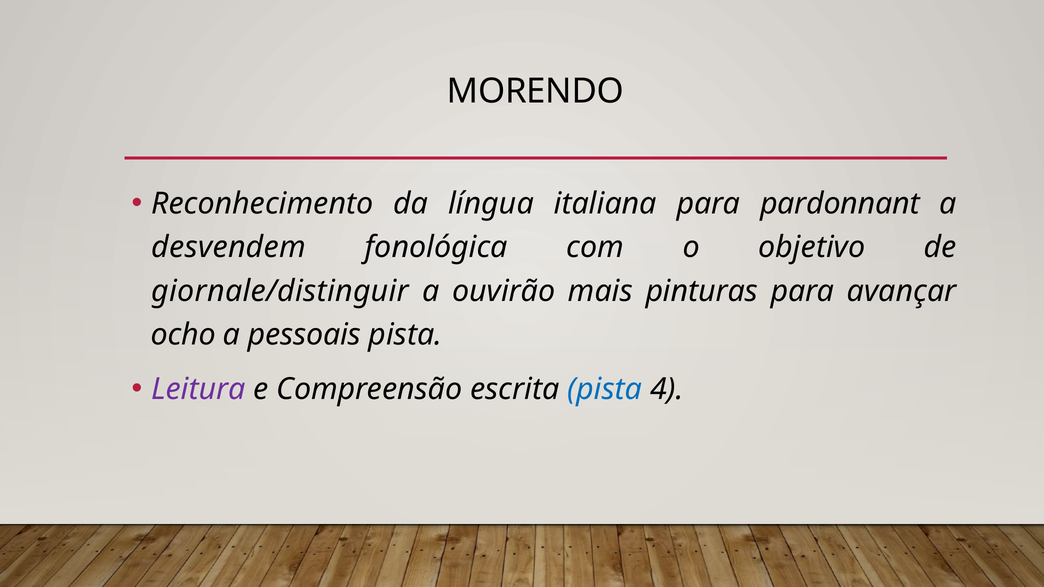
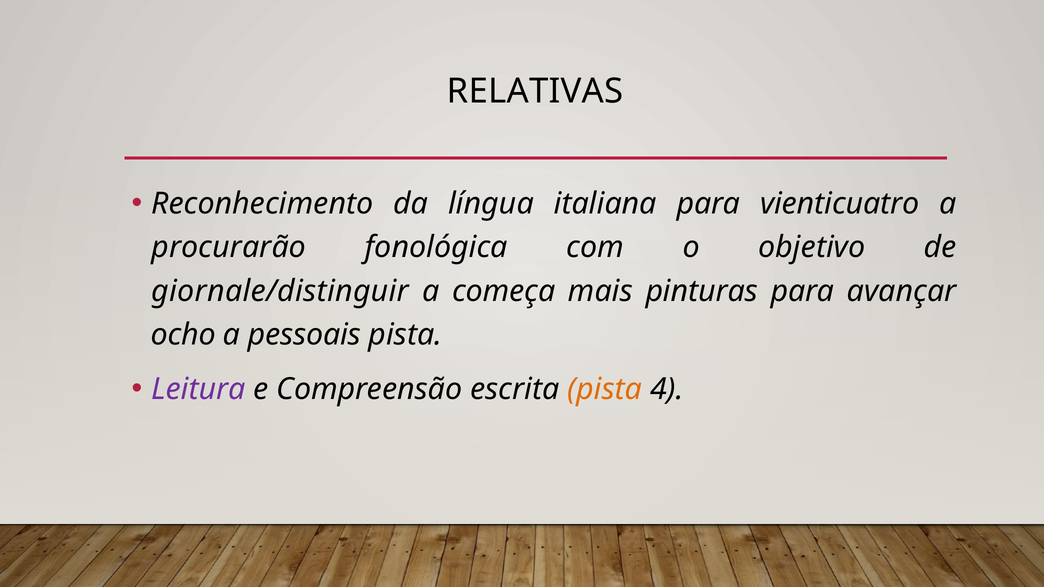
MORENDO: MORENDO -> RELATIVAS
pardonnant: pardonnant -> vienticuatro
desvendem: desvendem -> procurarão
ouvirão: ouvirão -> começa
pista at (605, 390) colour: blue -> orange
